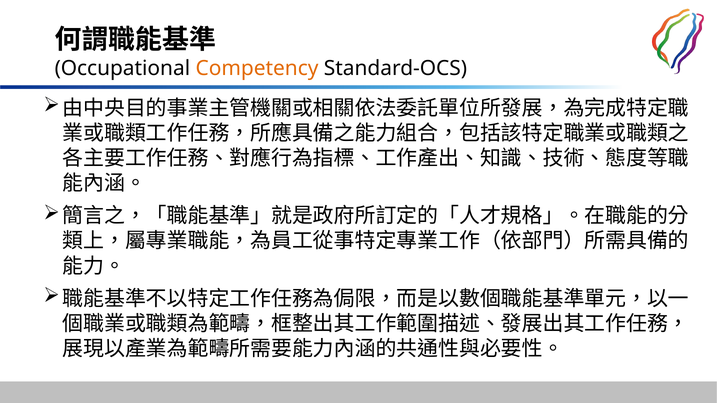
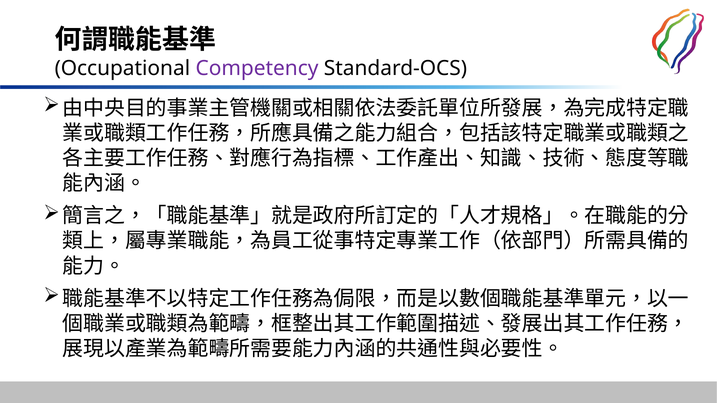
Competency colour: orange -> purple
